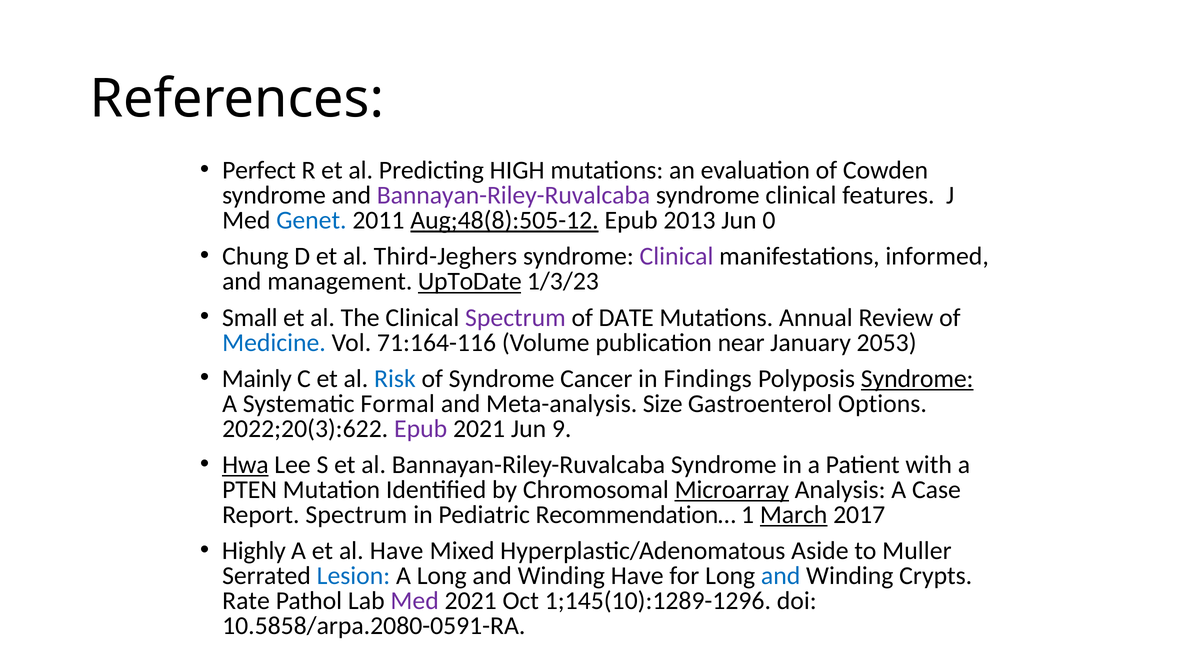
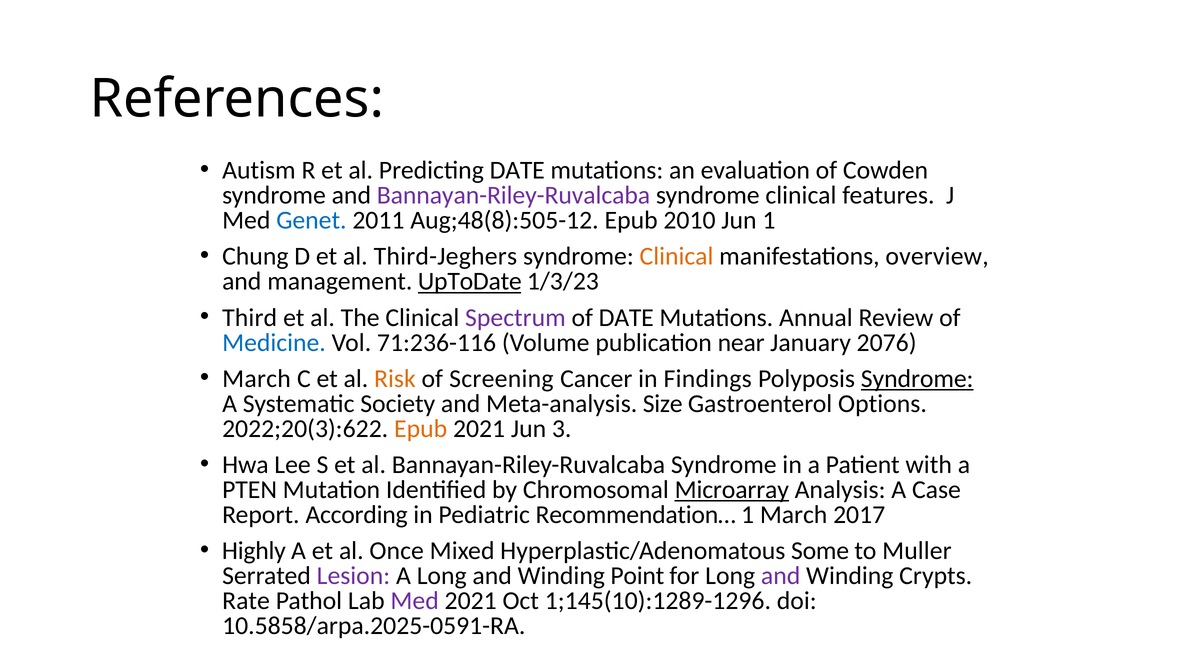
Perfect: Perfect -> Autism
Predicting HIGH: HIGH -> DATE
Aug;48(8):505-12 underline: present -> none
2013: 2013 -> 2010
Jun 0: 0 -> 1
Clinical at (676, 256) colour: purple -> orange
informed: informed -> overview
Small: Small -> Third
71:164-116: 71:164-116 -> 71:236-116
2053: 2053 -> 2076
Mainly at (257, 379): Mainly -> March
Risk colour: blue -> orange
of Syndrome: Syndrome -> Screening
Formal: Formal -> Society
Epub at (421, 429) colour: purple -> orange
9: 9 -> 3
Hwa underline: present -> none
Report Spectrum: Spectrum -> According
March at (794, 515) underline: present -> none
al Have: Have -> Once
Aside: Aside -> Some
Lesion colour: blue -> purple
Winding Have: Have -> Point
and at (781, 576) colour: blue -> purple
10.5858/arpa.2080-0591-RA: 10.5858/arpa.2080-0591-RA -> 10.5858/arpa.2025-0591-RA
